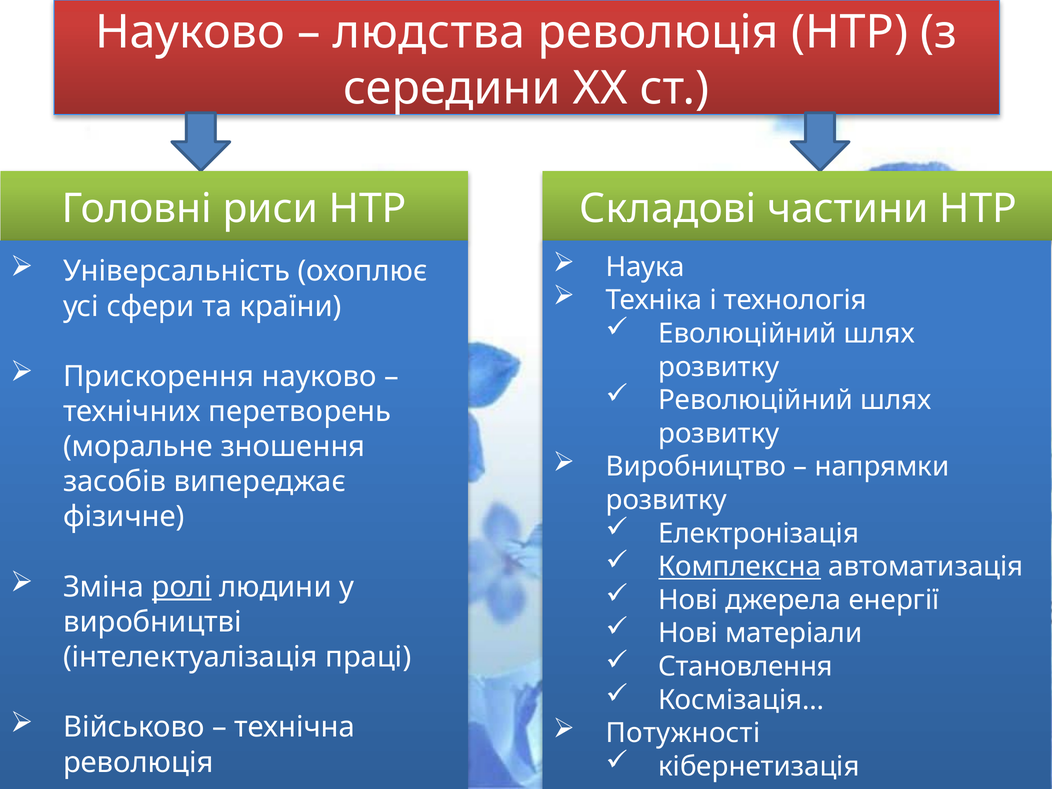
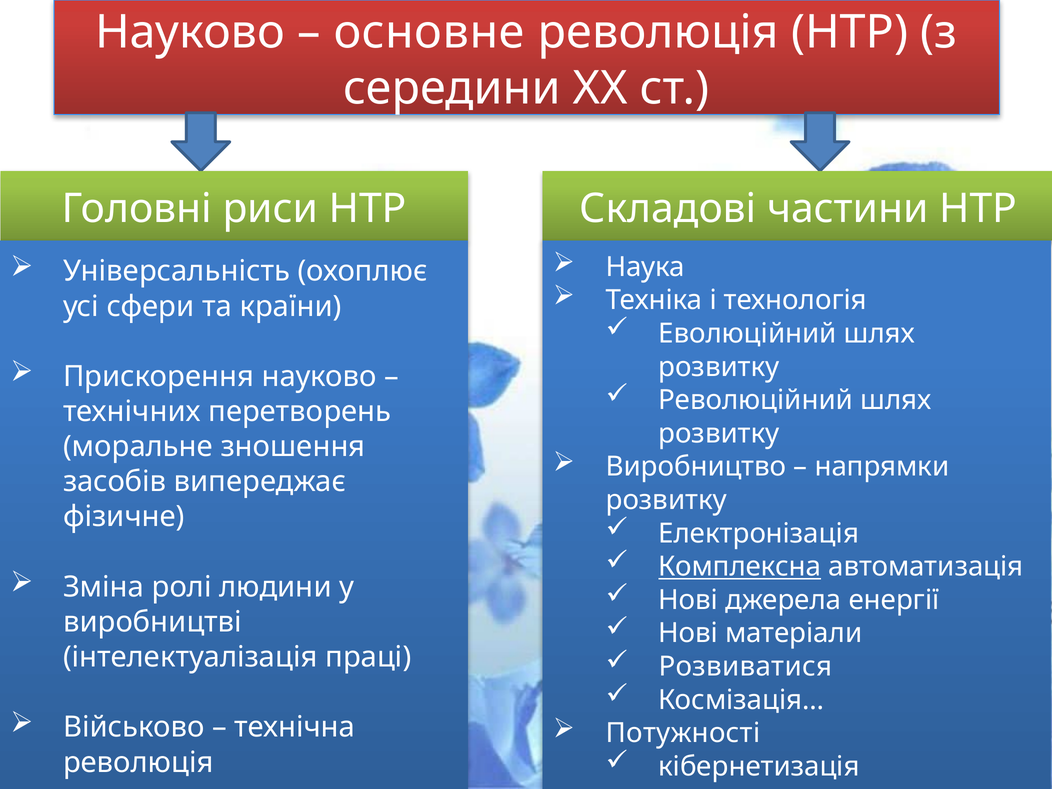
людства: людства -> основне
ролі underline: present -> none
Становлення: Становлення -> Розвиватися
